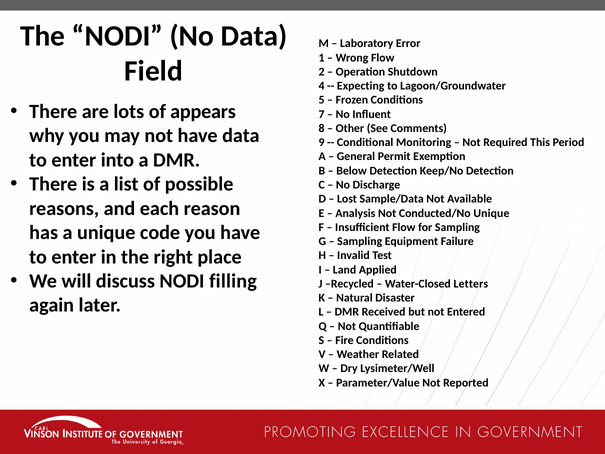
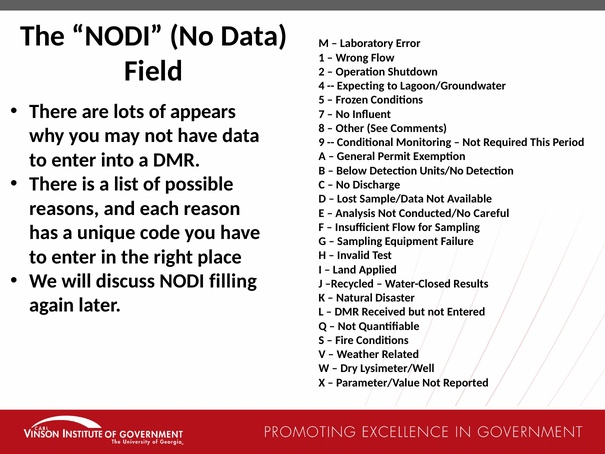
Keep/No: Keep/No -> Units/No
Conducted/No Unique: Unique -> Careful
Letters: Letters -> Results
